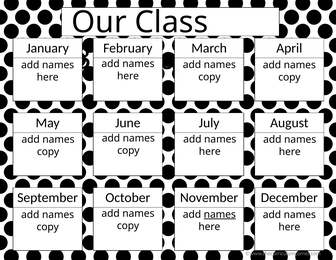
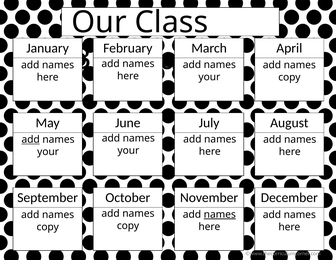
copy at (209, 77): copy -> your
add at (31, 139) underline: none -> present
copy at (128, 150): copy -> your
copy at (48, 152): copy -> your
